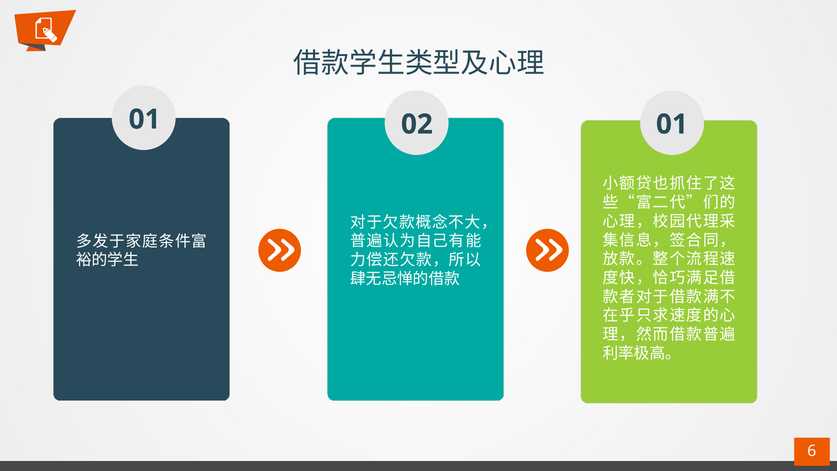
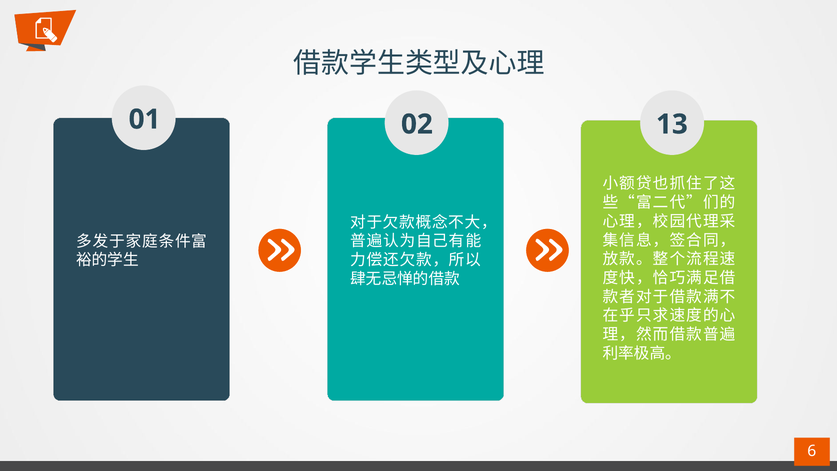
02 01: 01 -> 13
